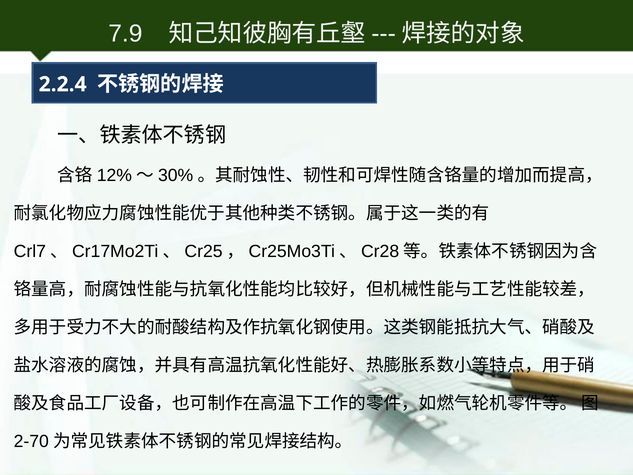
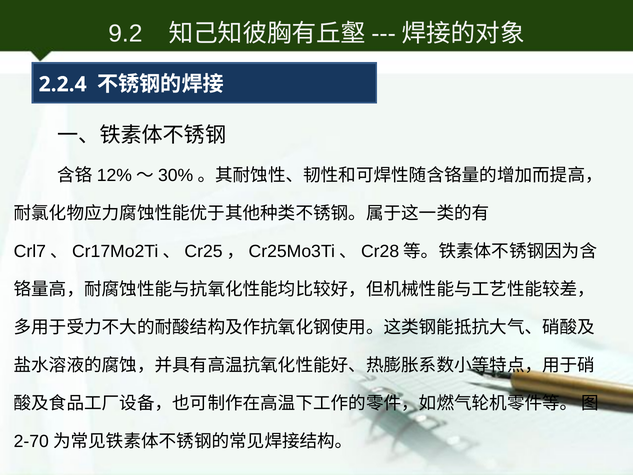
7.9: 7.9 -> 9.2
